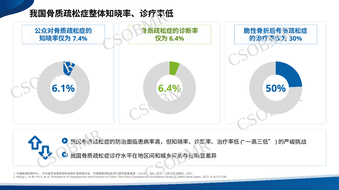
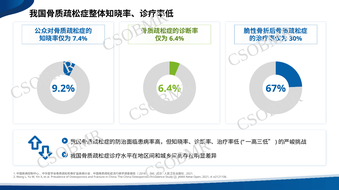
6.1%: 6.1% -> 9.2%
50%: 50% -> 67%
